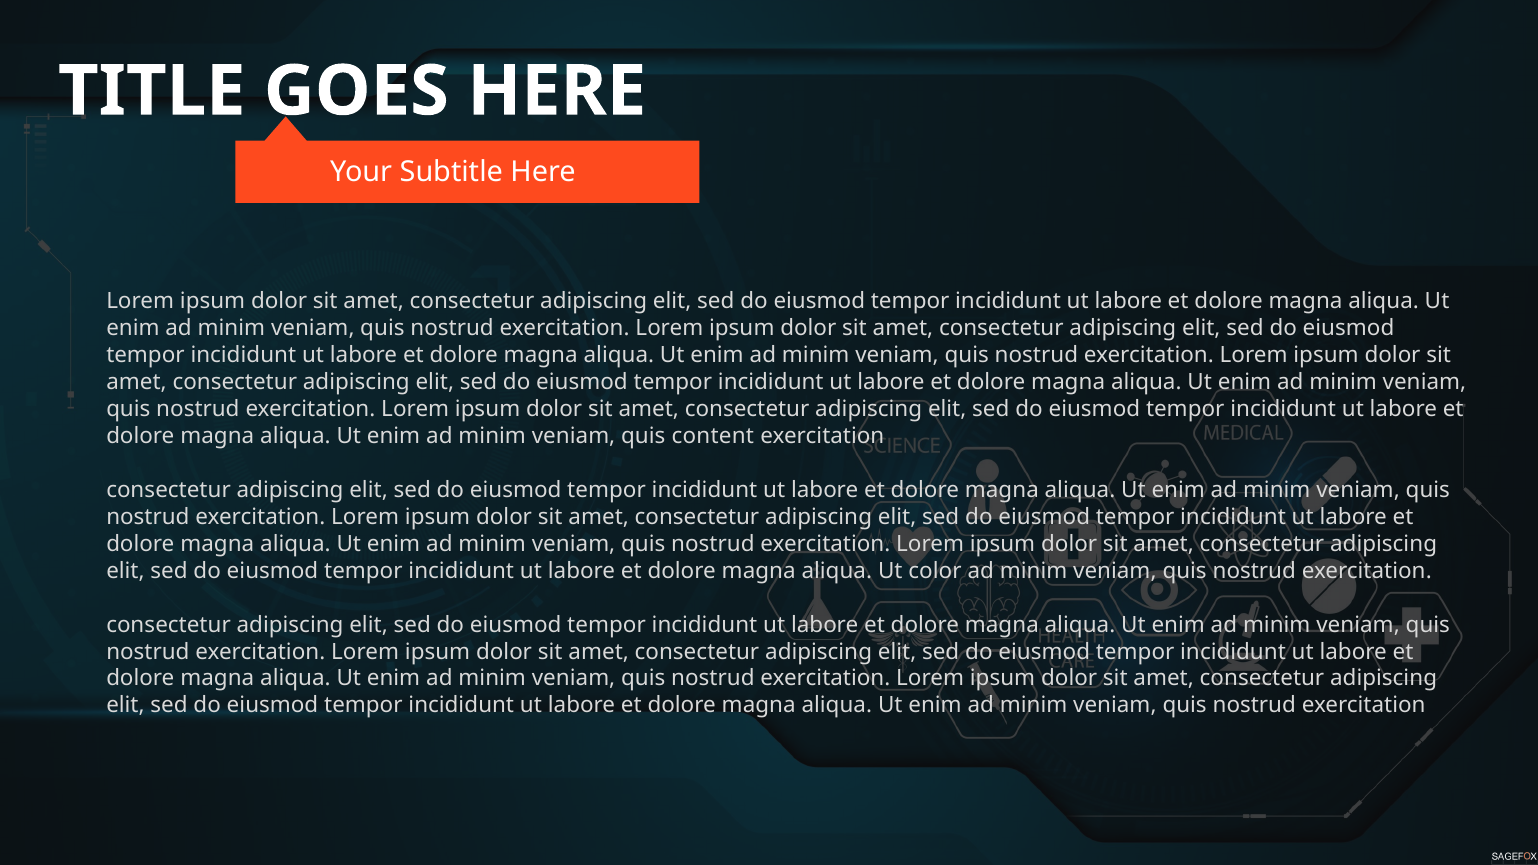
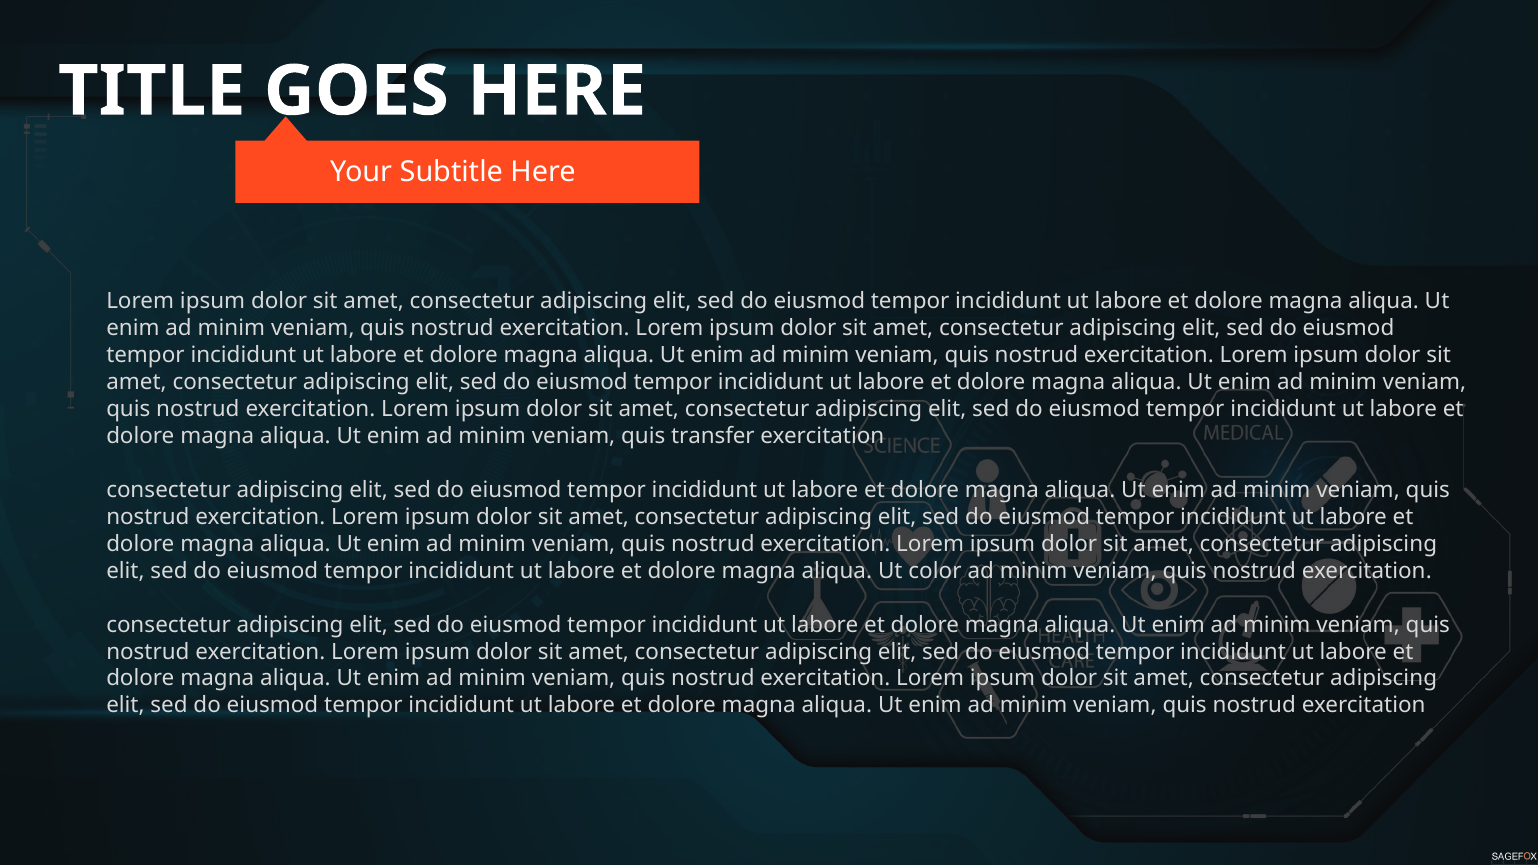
content: content -> transfer
